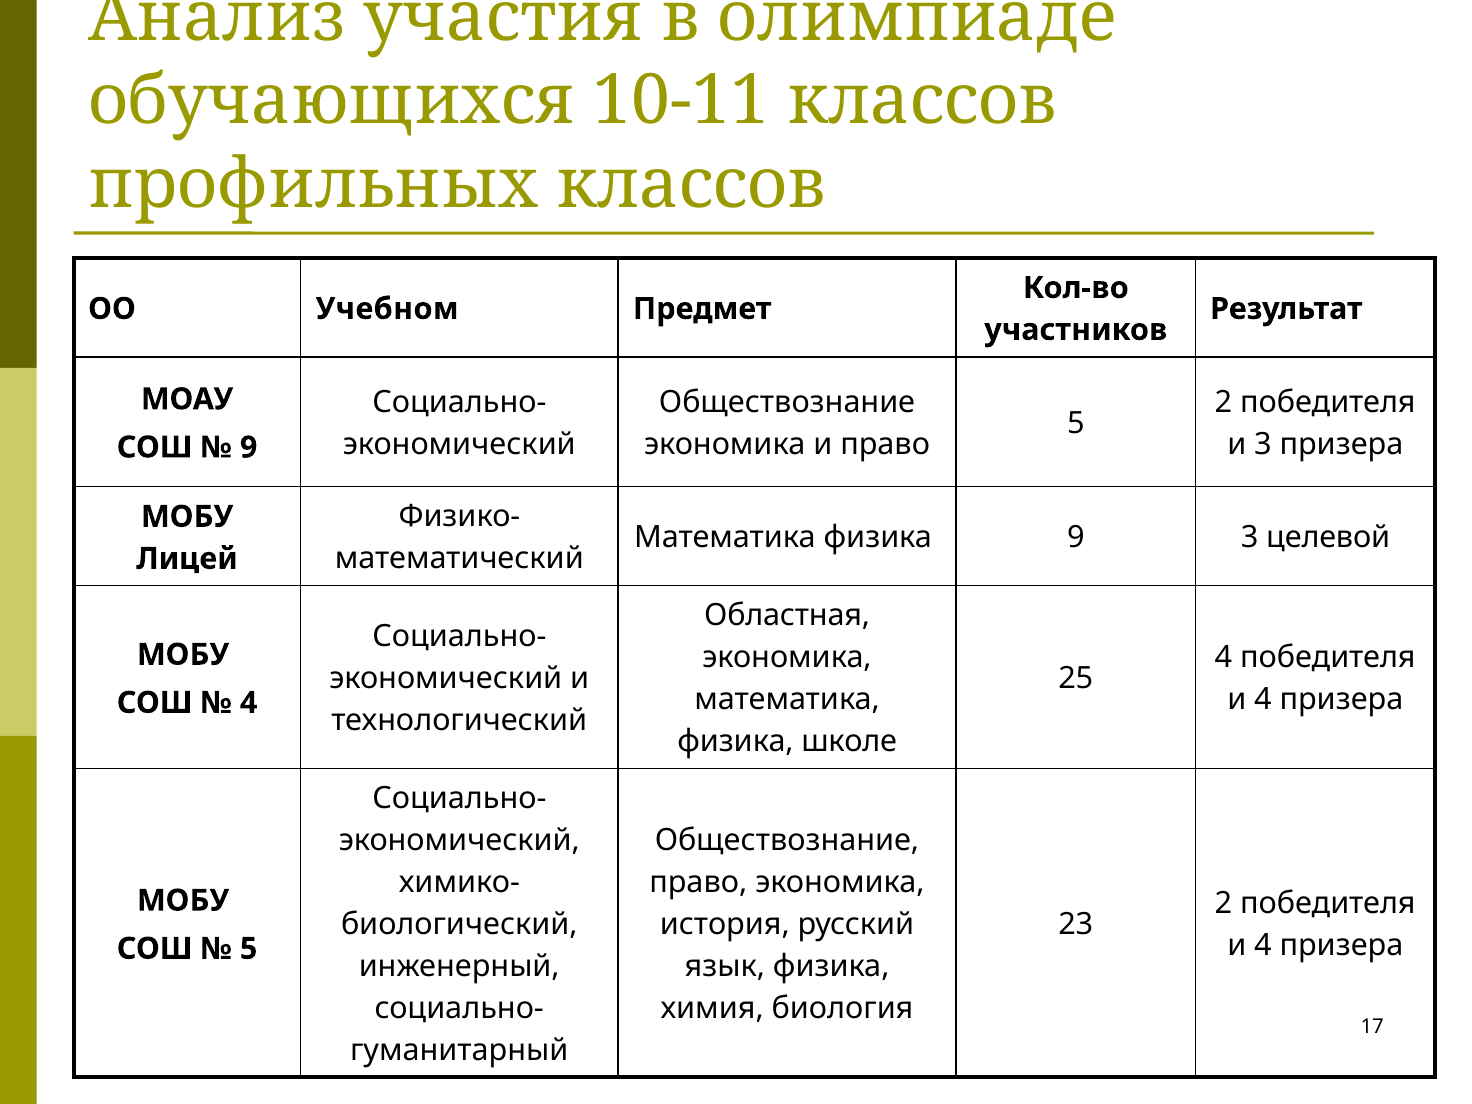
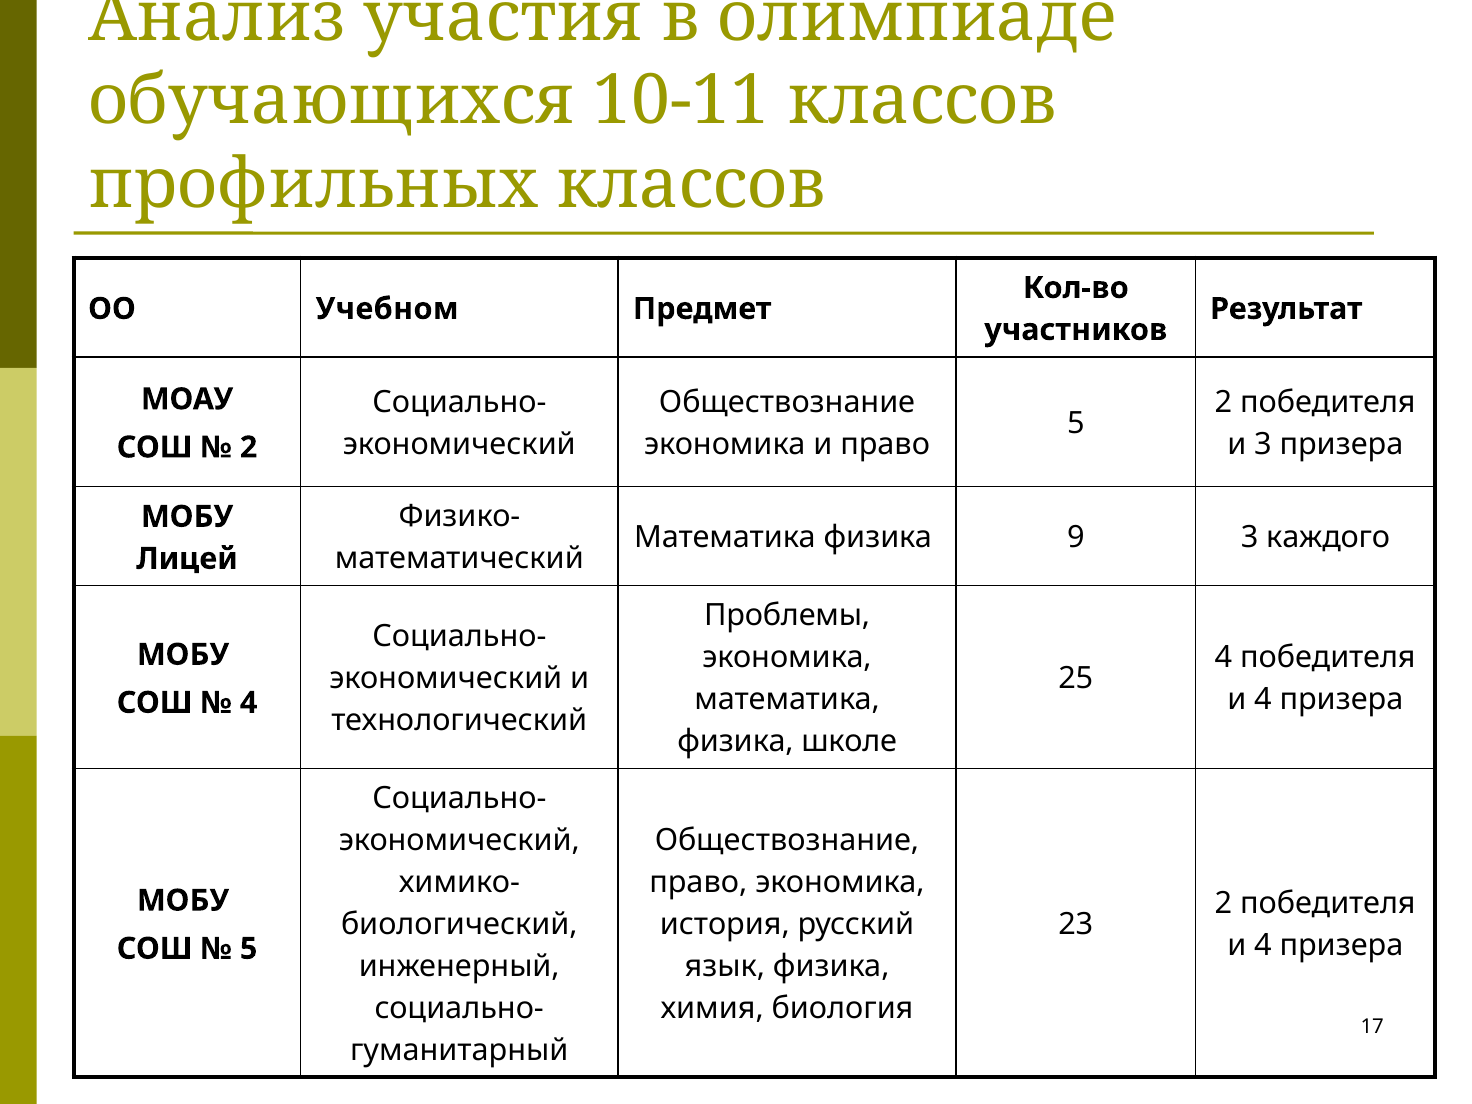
9 at (249, 447): 9 -> 2
целевой: целевой -> каждого
Областная: Областная -> Проблемы
